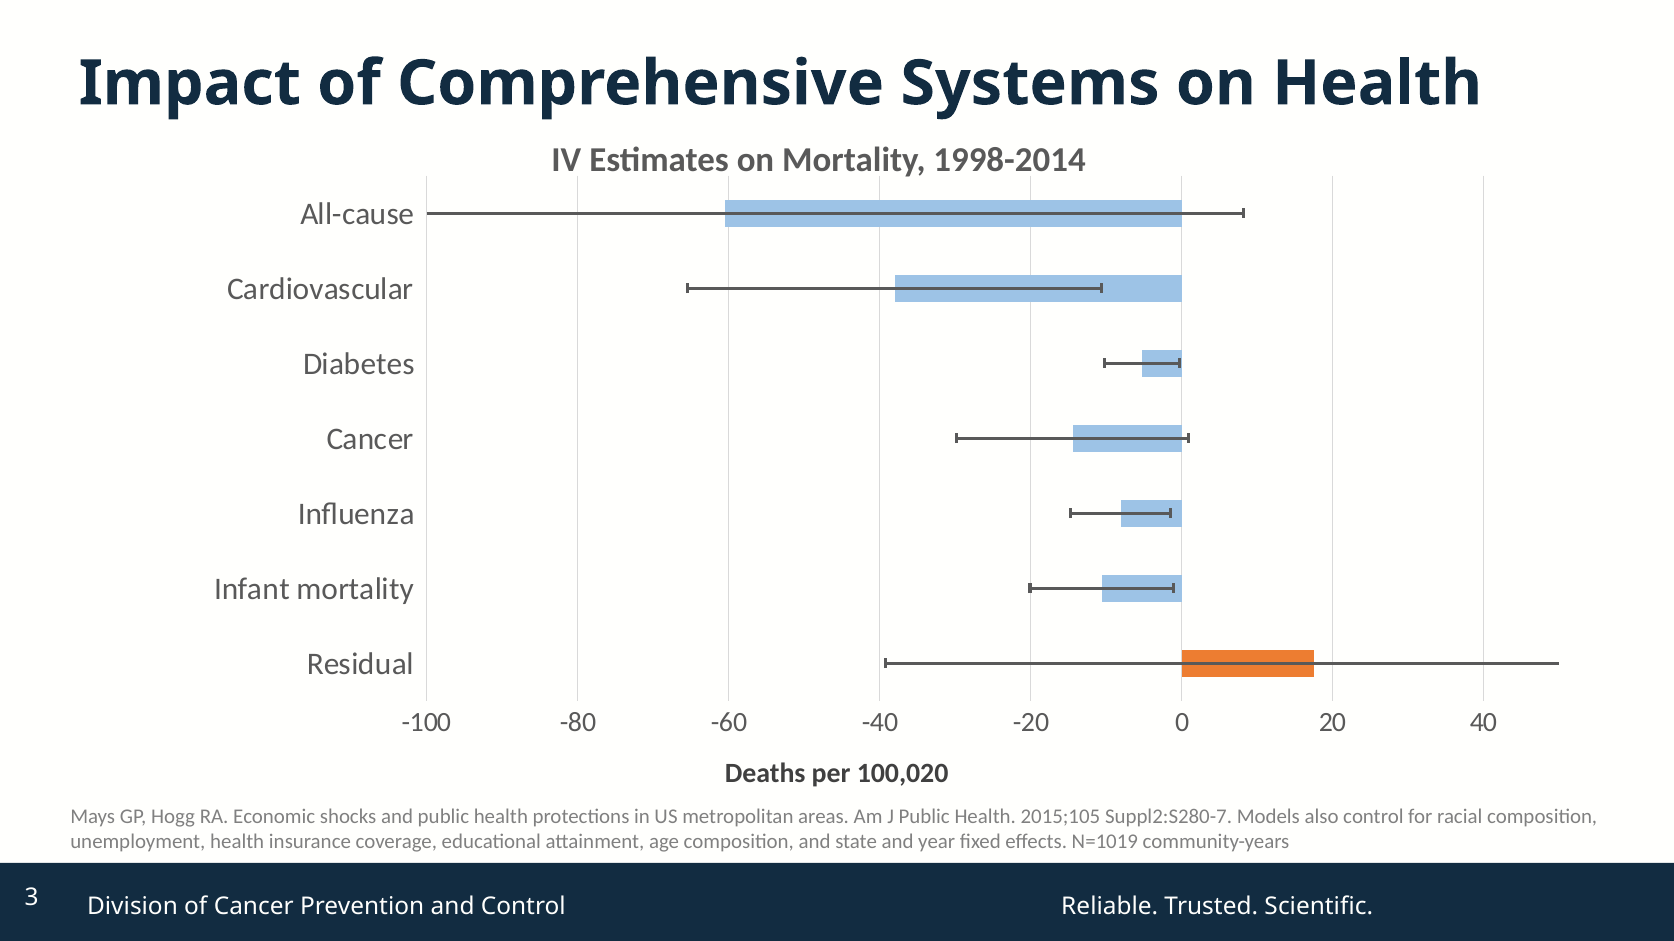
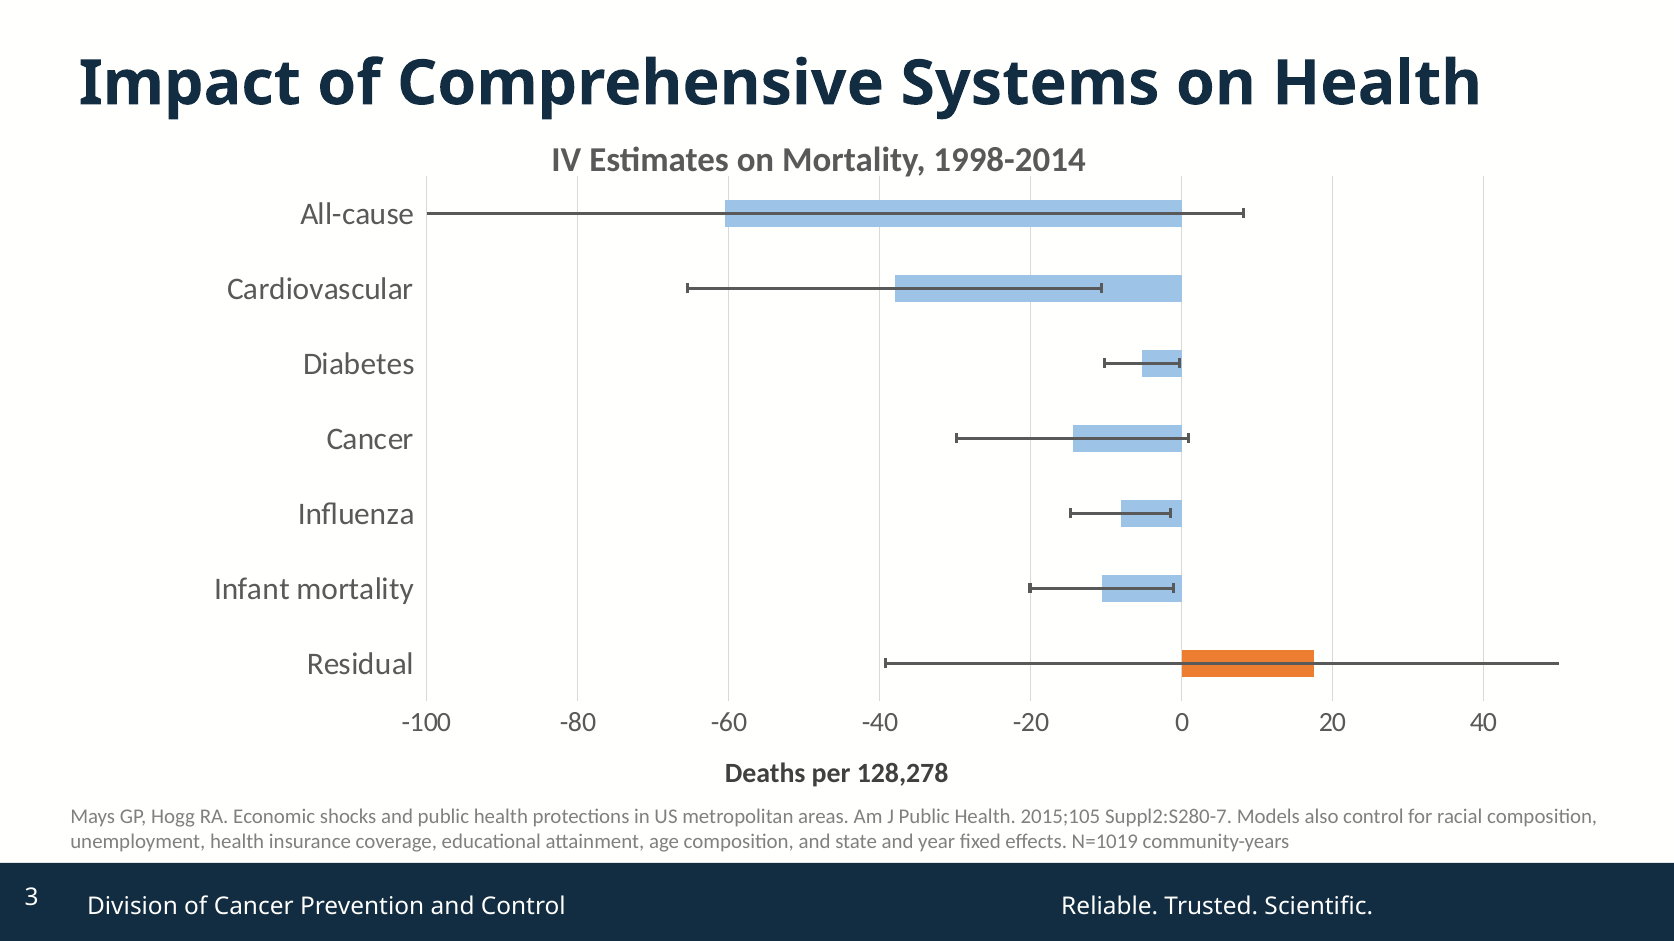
100,020: 100,020 -> 128,278
